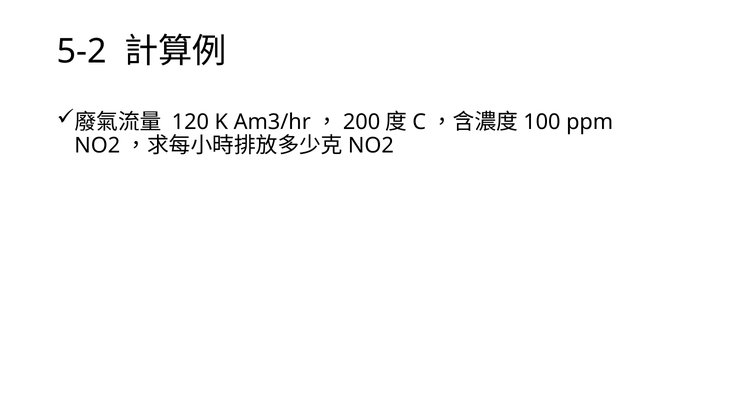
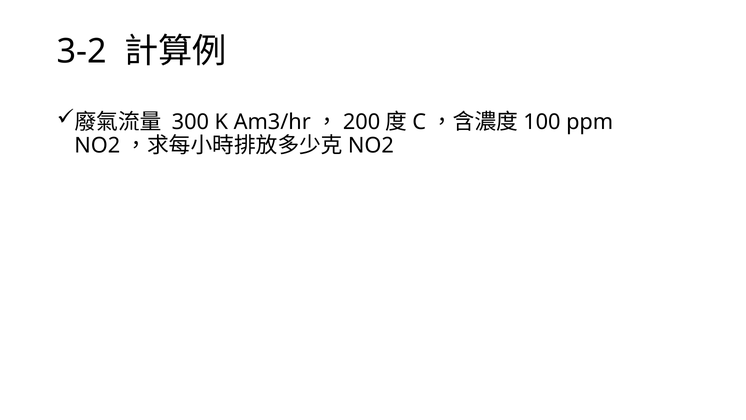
5-2: 5-2 -> 3-2
120: 120 -> 300
